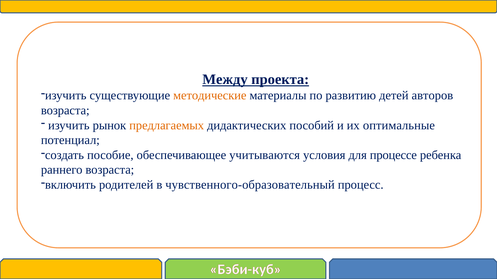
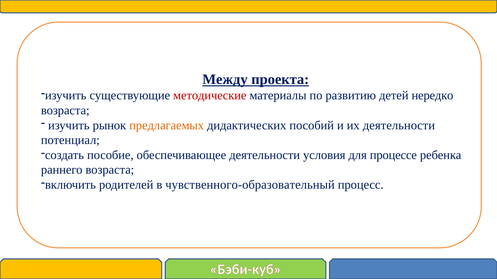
методические colour: orange -> red
авторов: авторов -> нередко
их оптимальные: оптимальные -> деятельности
обеспечивающее учитываются: учитываются -> деятельности
